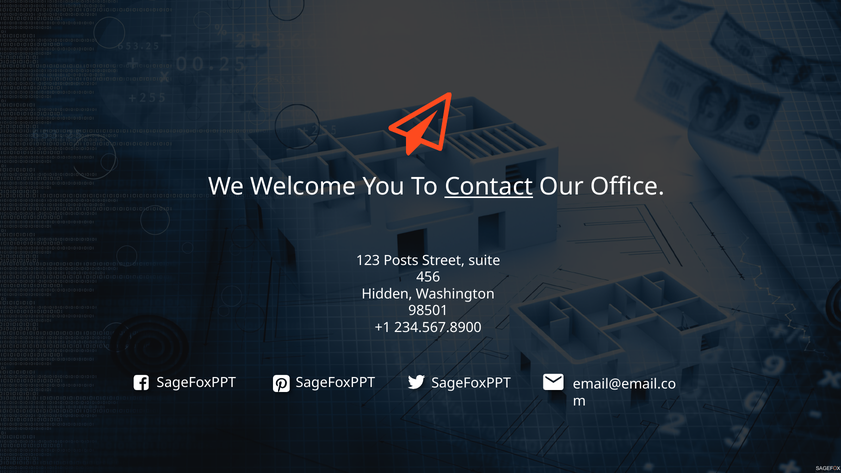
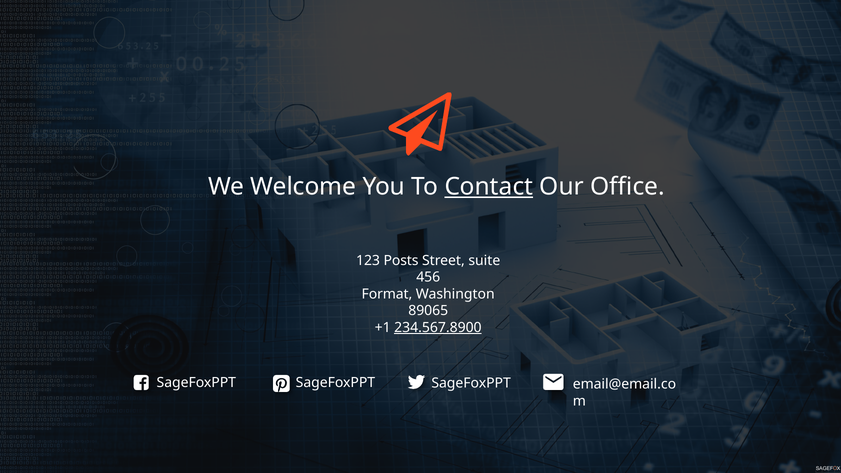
Hidden: Hidden -> Format
98501: 98501 -> 89065
234.567.8900 underline: none -> present
